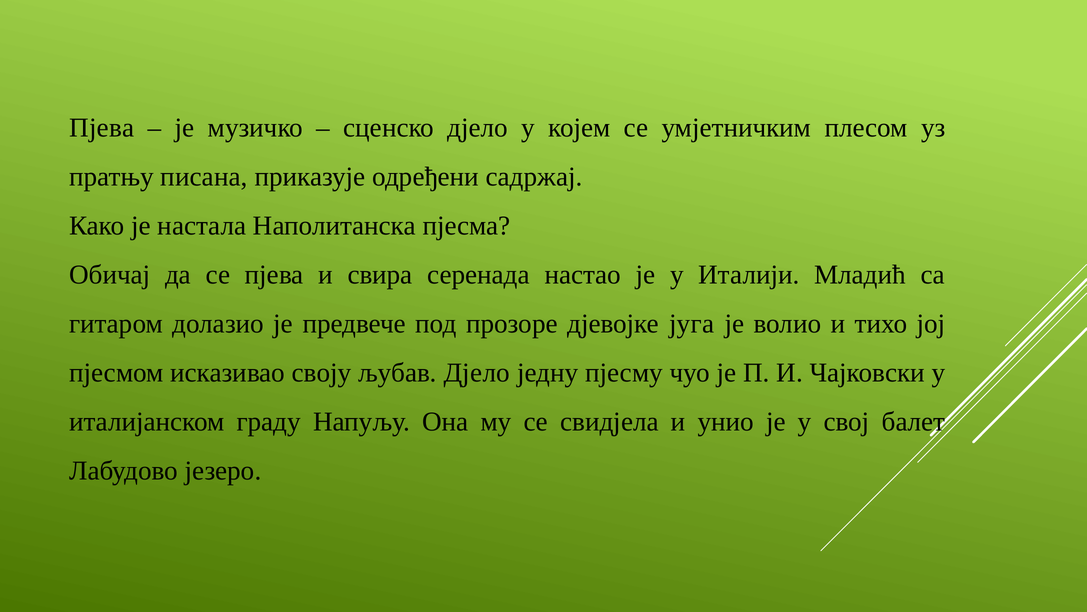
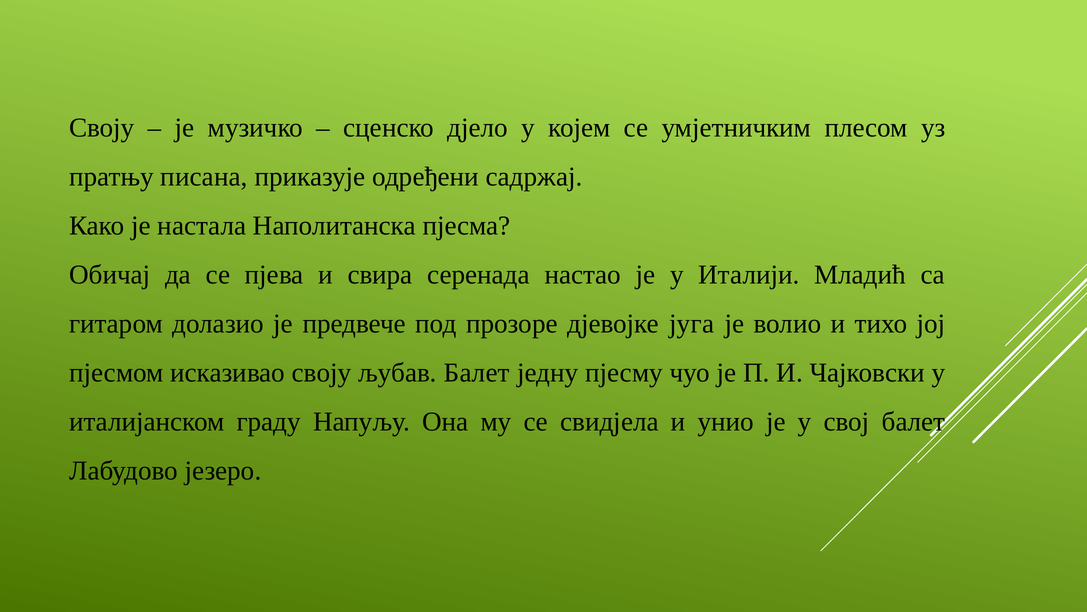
Пјева at (102, 128): Пјева -> Своју
љубав Дјело: Дјело -> Балет
